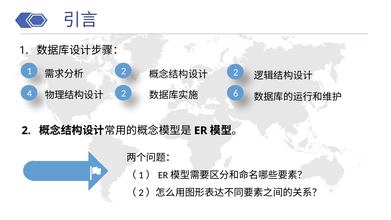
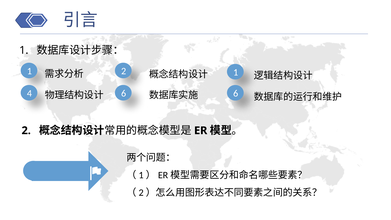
2 at (236, 72): 2 -> 1
4 2: 2 -> 6
